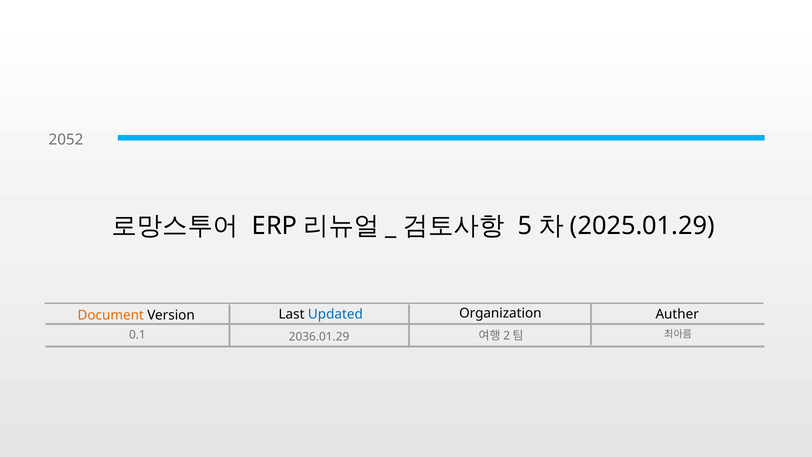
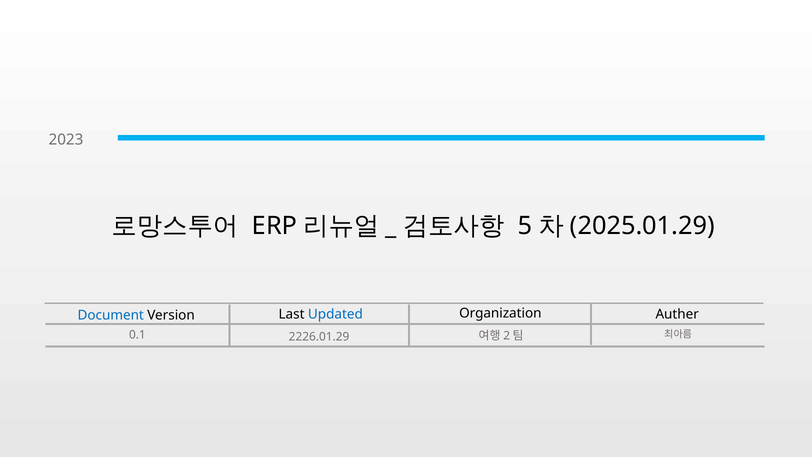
2052: 2052 -> 2023
Document colour: orange -> blue
2036.01.29: 2036.01.29 -> 2226.01.29
